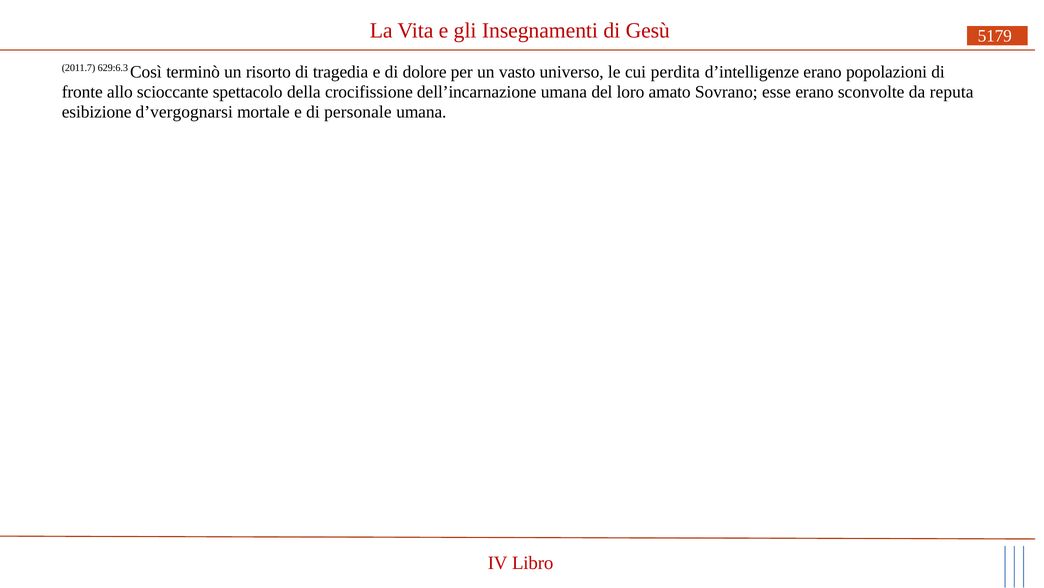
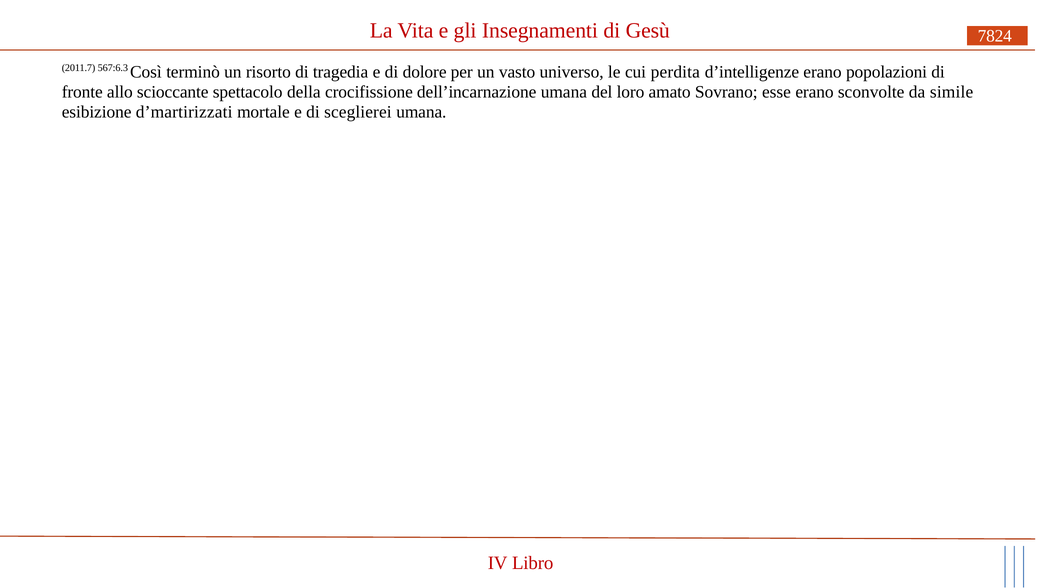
5179: 5179 -> 7824
629:6.3: 629:6.3 -> 567:6.3
reputa: reputa -> simile
d’vergognarsi: d’vergognarsi -> d’martirizzati
personale: personale -> sceglierei
